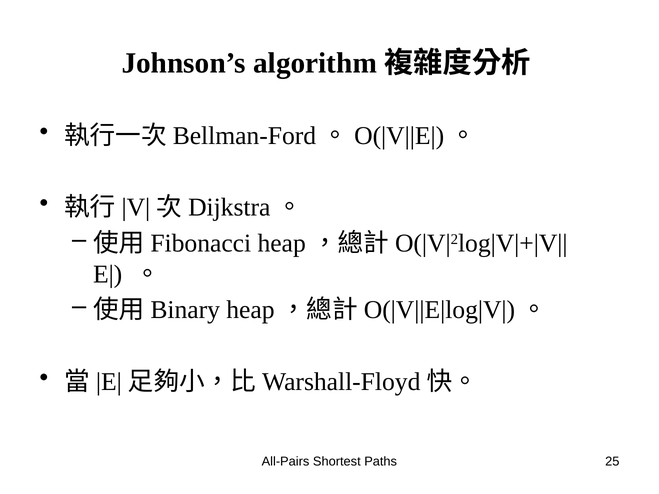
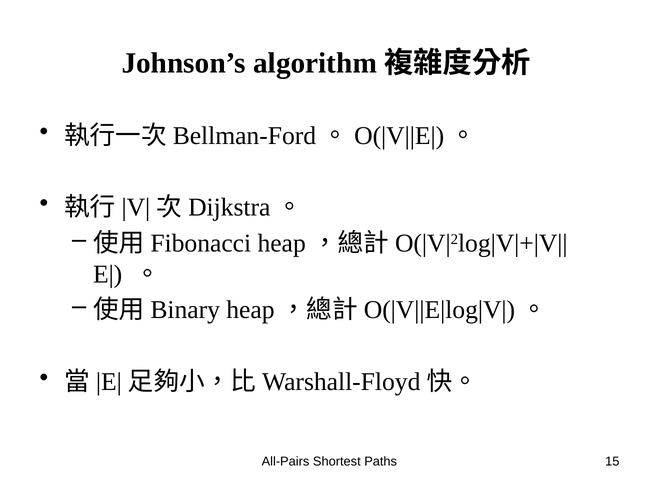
25: 25 -> 15
